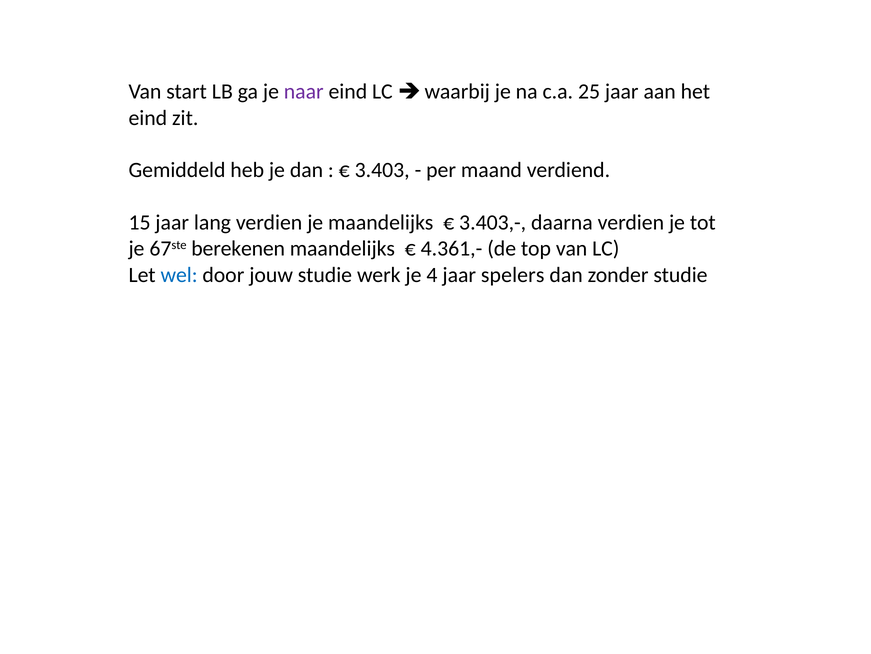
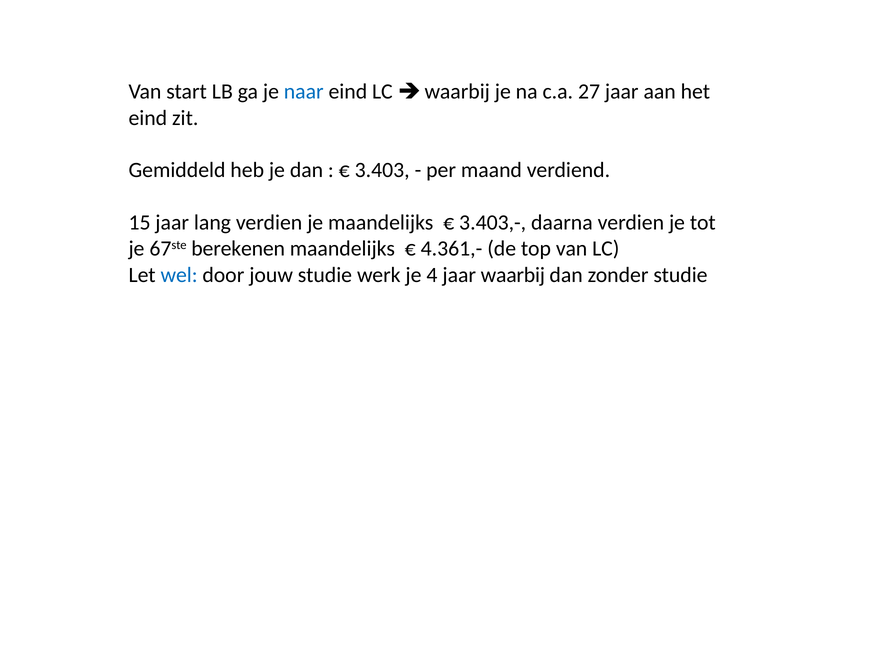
naar colour: purple -> blue
25: 25 -> 27
jaar spelers: spelers -> waarbij
